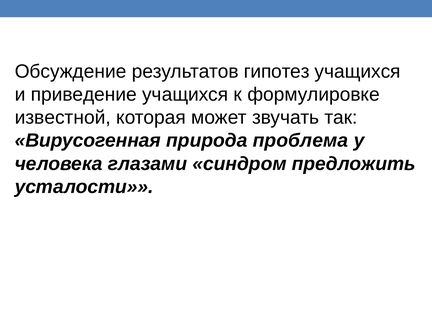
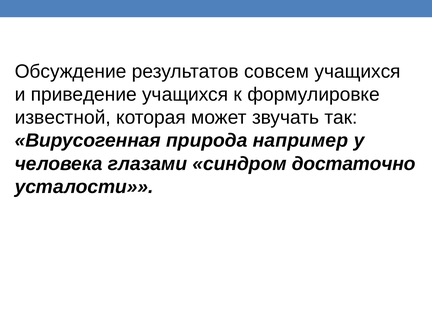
гипотез: гипотез -> совсем
проблема: проблема -> например
предложить: предложить -> достаточно
